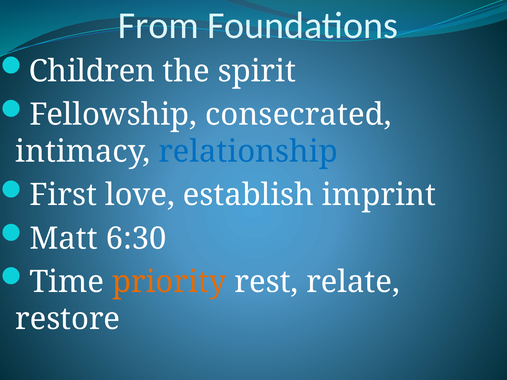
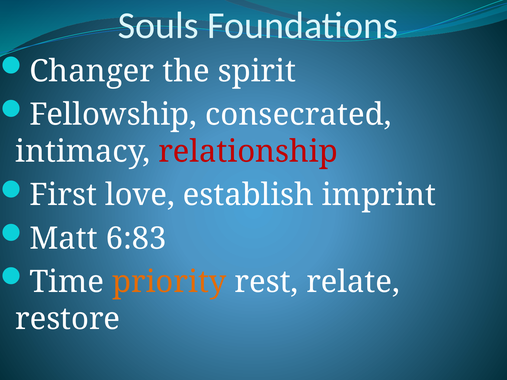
From: From -> Souls
Children: Children -> Changer
relationship colour: blue -> red
6:30: 6:30 -> 6:83
